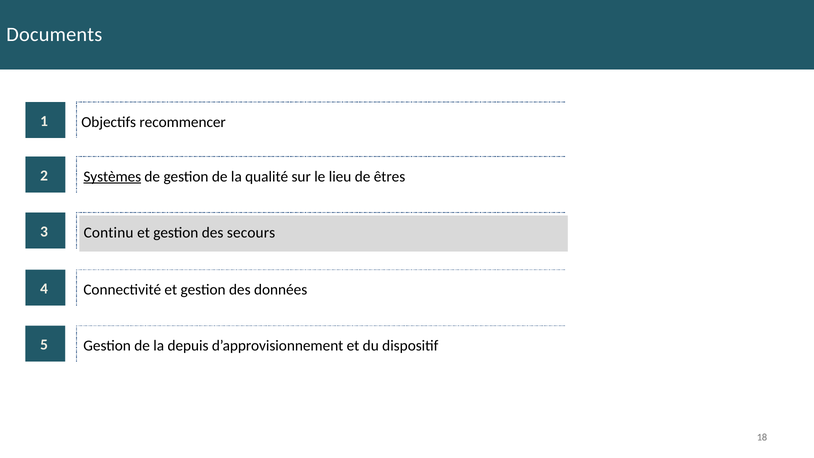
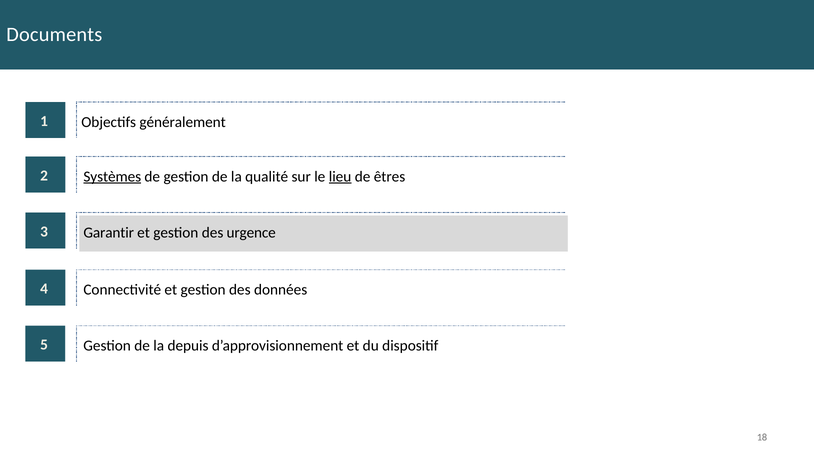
recommencer: recommencer -> généralement
lieu underline: none -> present
Continu: Continu -> Garantir
secours: secours -> urgence
